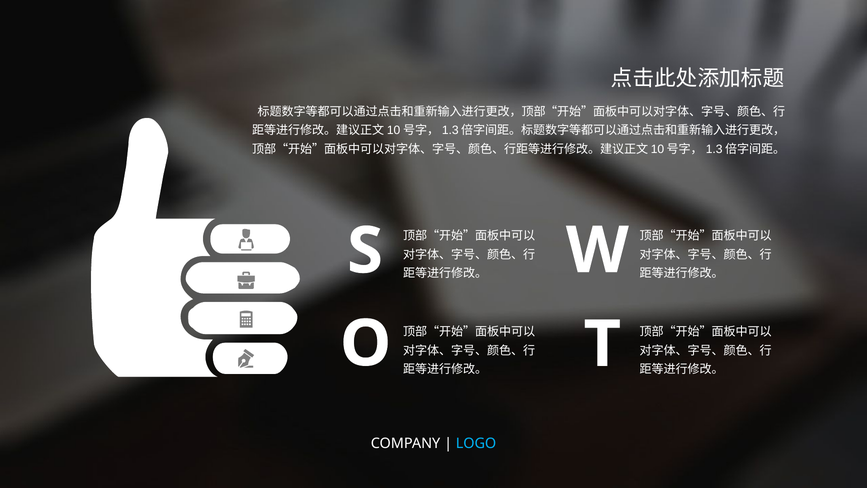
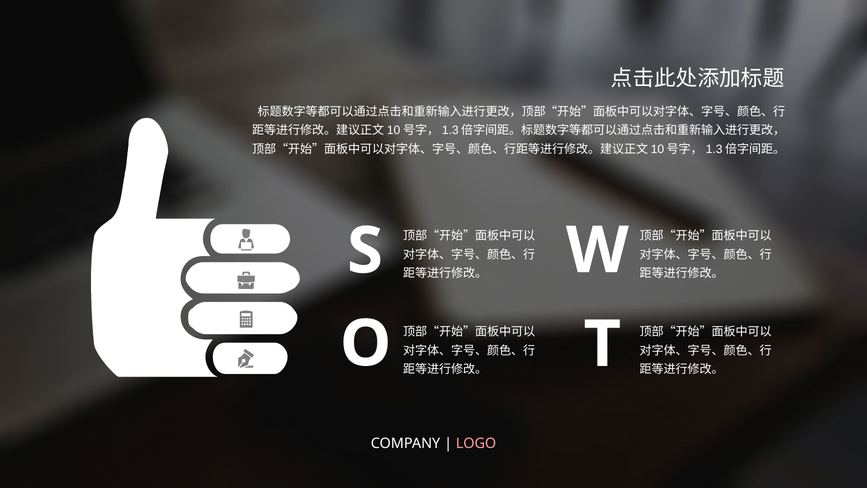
LOGO colour: light blue -> pink
